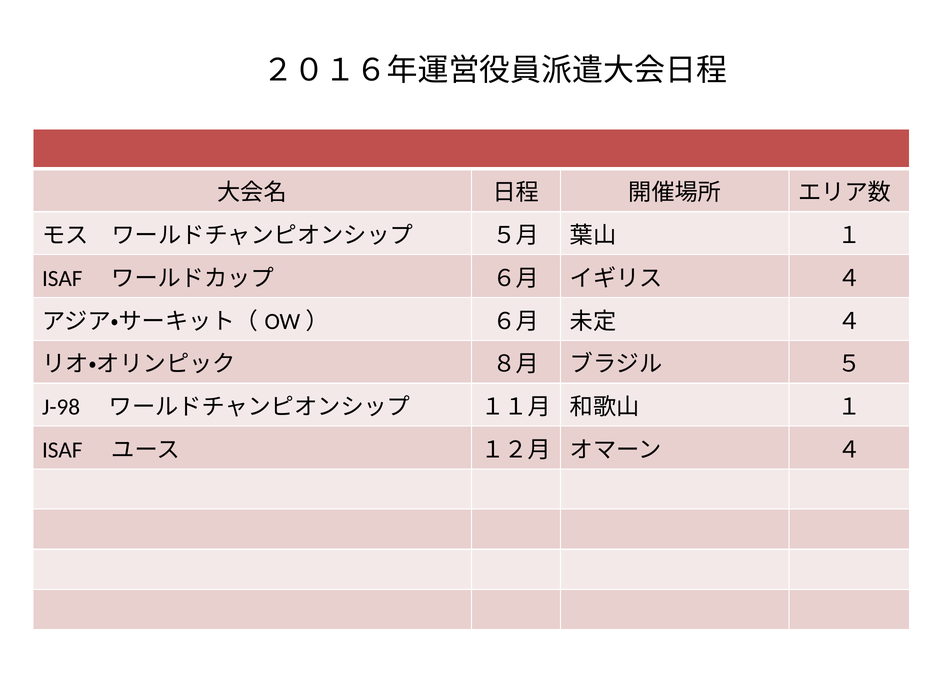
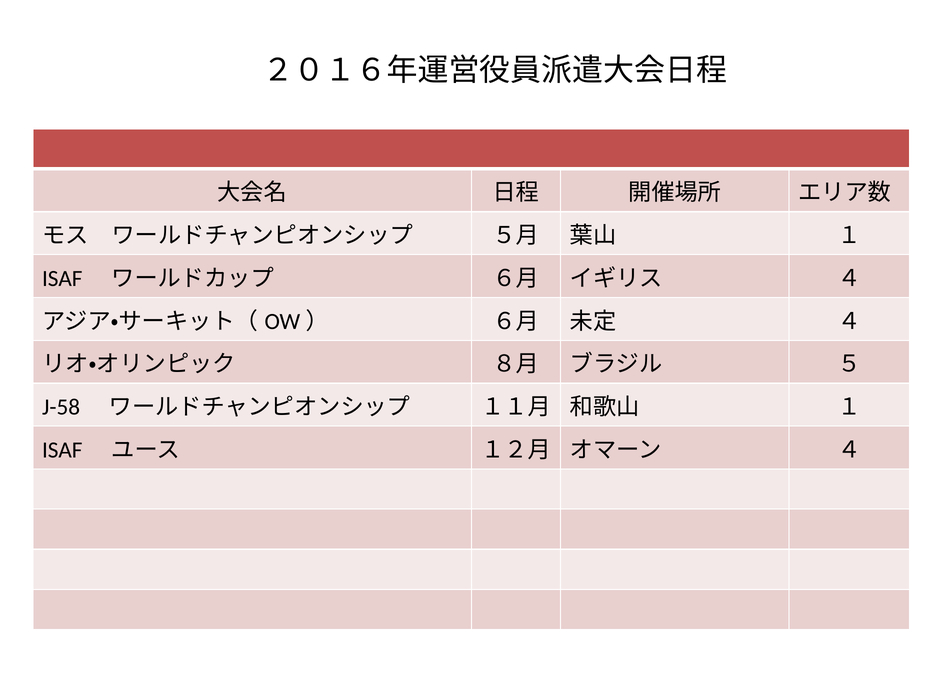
J-98: J-98 -> J-58
